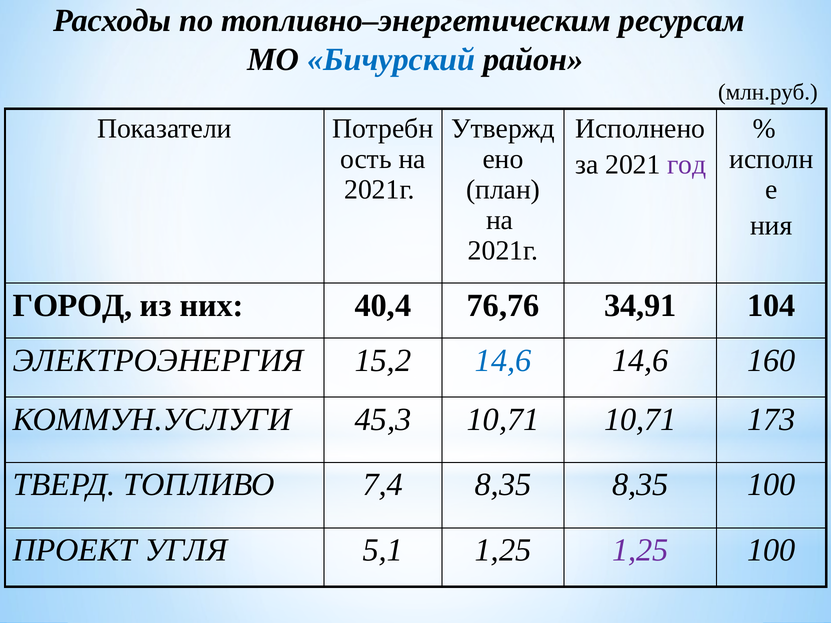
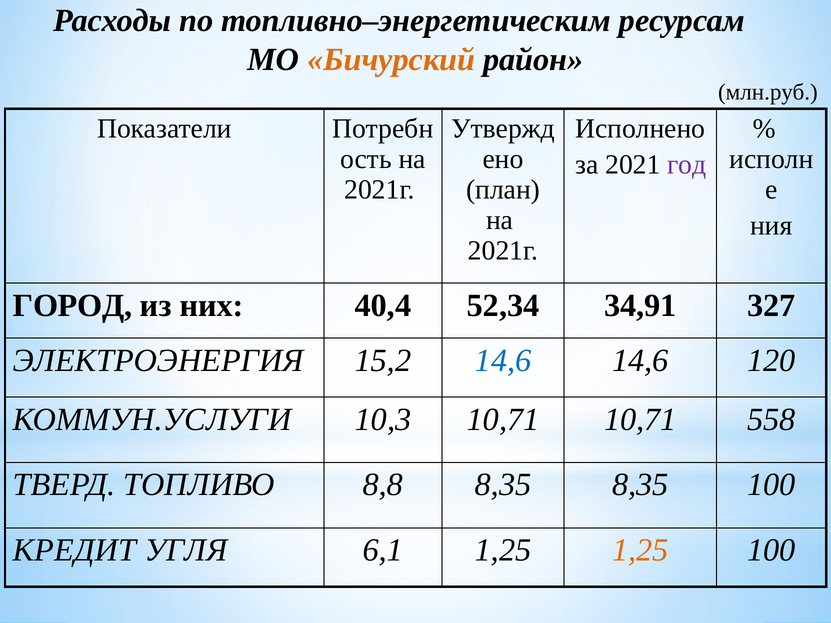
Бичурский colour: blue -> orange
76,76: 76,76 -> 52,34
104: 104 -> 327
160: 160 -> 120
45,3: 45,3 -> 10,3
173: 173 -> 558
7,4: 7,4 -> 8,8
ПРОЕКТ: ПРОЕКТ -> КРЕДИТ
5,1: 5,1 -> 6,1
1,25 at (640, 550) colour: purple -> orange
